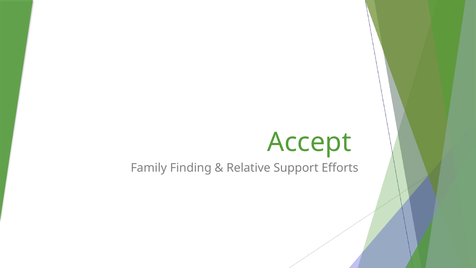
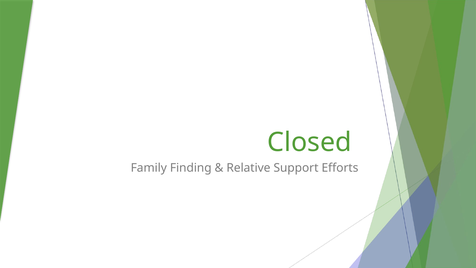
Accept: Accept -> Closed
